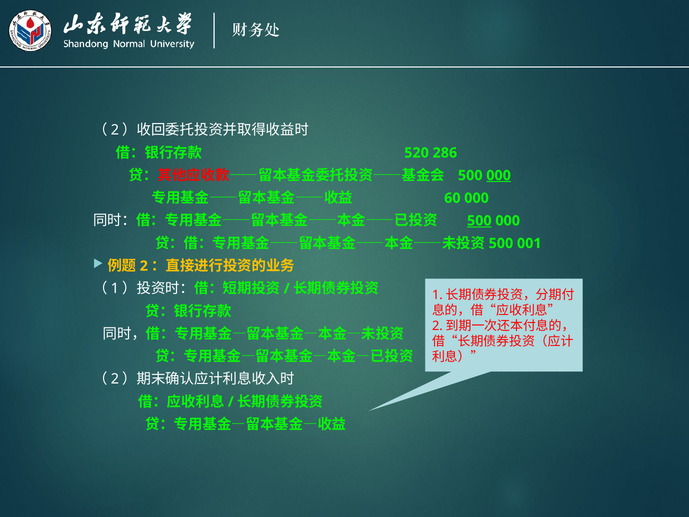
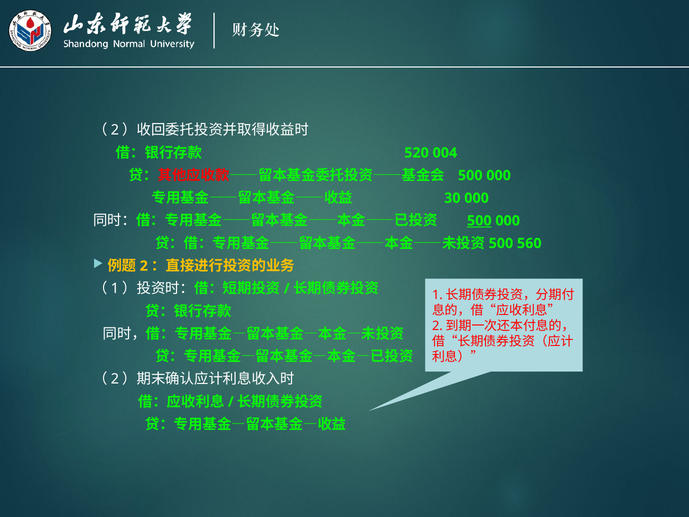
286: 286 -> 004
000 at (499, 175) underline: present -> none
60: 60 -> 30
001: 001 -> 560
